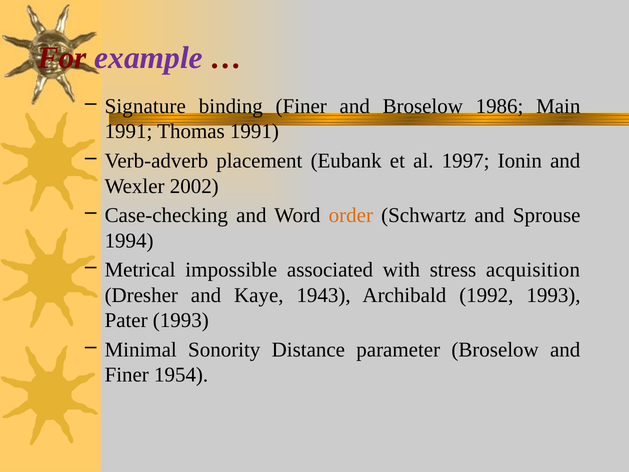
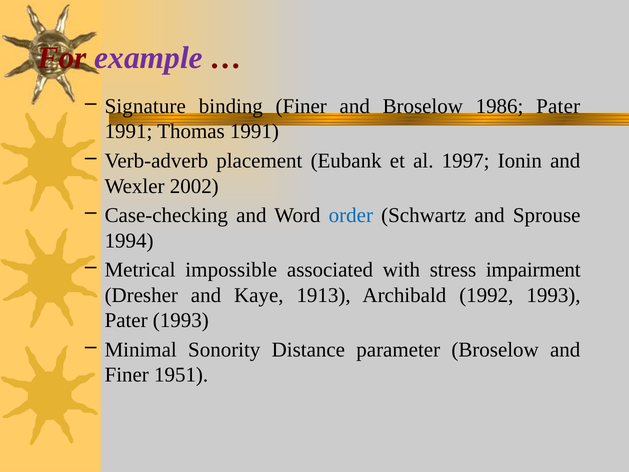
1986 Main: Main -> Pater
order colour: orange -> blue
acquisition: acquisition -> impairment
1943: 1943 -> 1913
1954: 1954 -> 1951
